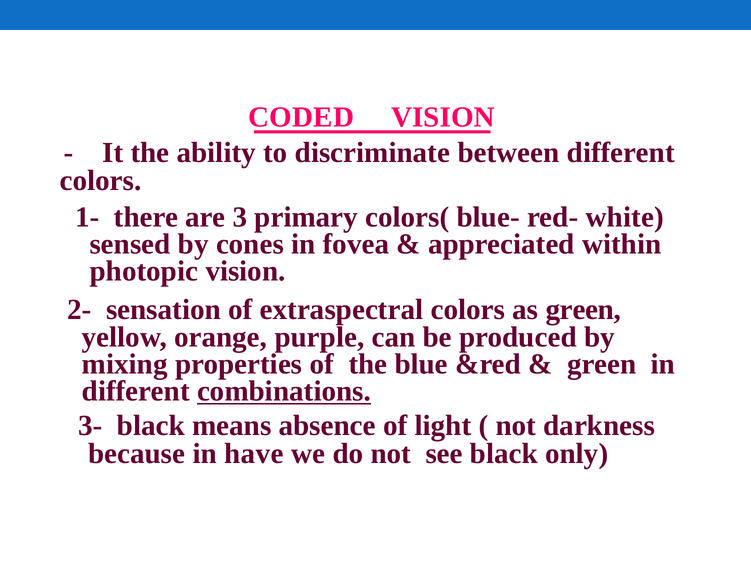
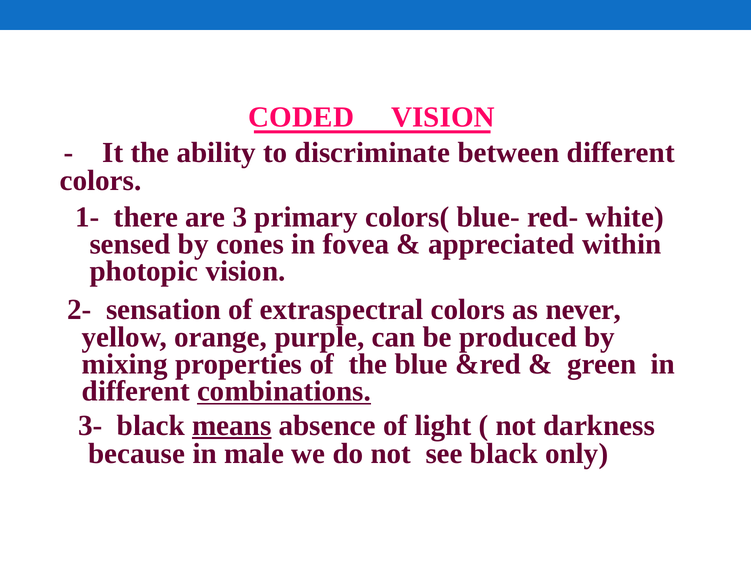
as green: green -> never
means underline: none -> present
have: have -> male
